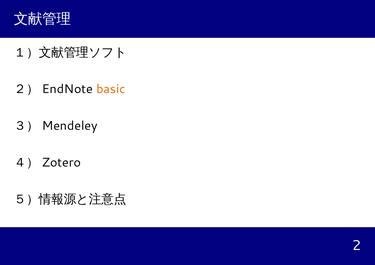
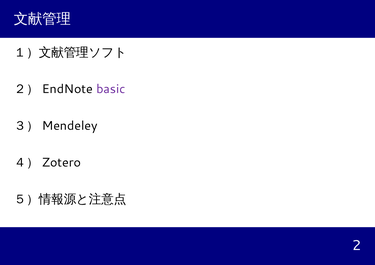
basic colour: orange -> purple
